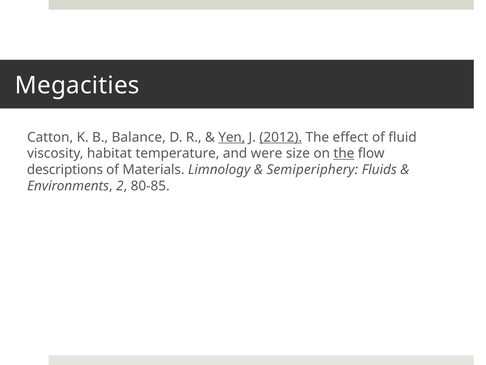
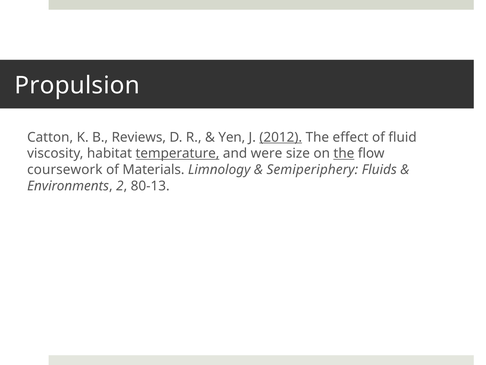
Megacities: Megacities -> Propulsion
Balance: Balance -> Reviews
Yen underline: present -> none
temperature underline: none -> present
descriptions: descriptions -> coursework
80-85: 80-85 -> 80-13
